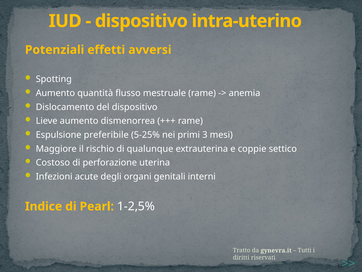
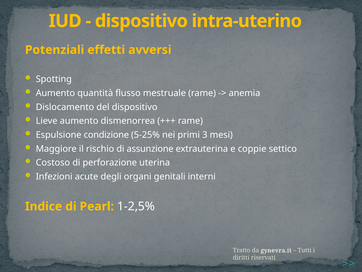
preferibile: preferibile -> condizione
qualunque: qualunque -> assunzione
